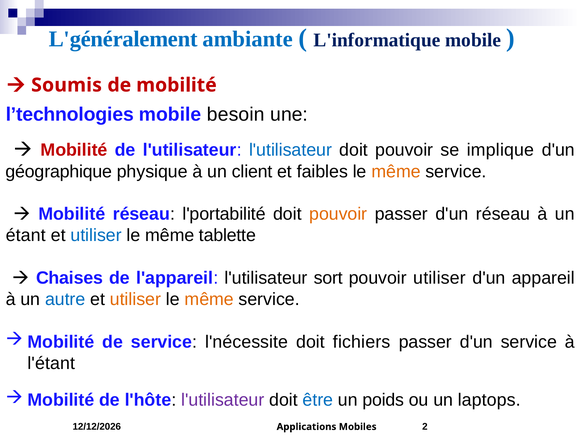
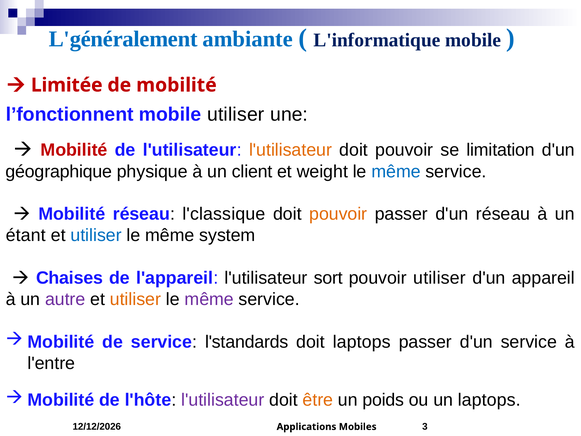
Soumis: Soumis -> Limitée
l’technologies: l’technologies -> l’fonctionnent
mobile besoin: besoin -> utiliser
l'utilisateur at (290, 150) colour: blue -> orange
implique: implique -> limitation
faibles: faibles -> weight
même at (396, 171) colour: orange -> blue
l'portabilité: l'portabilité -> l'classique
tablette: tablette -> system
autre colour: blue -> purple
même at (209, 299) colour: orange -> purple
l'nécessite: l'nécessite -> l'standards
doit fichiers: fichiers -> laptops
l'étant: l'étant -> l'entre
être colour: blue -> orange
2: 2 -> 3
